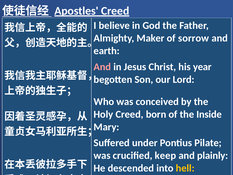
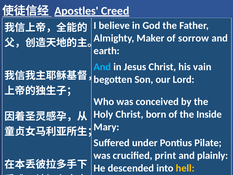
And at (102, 67) colour: pink -> light blue
year: year -> vain
Holy Creed: Creed -> Christ
keep: keep -> print
